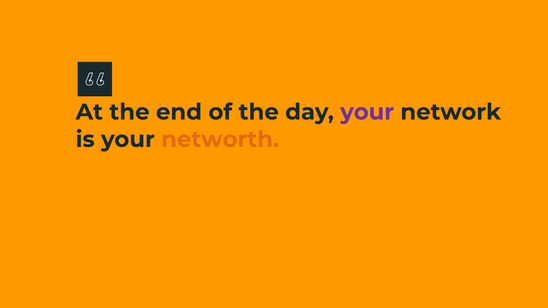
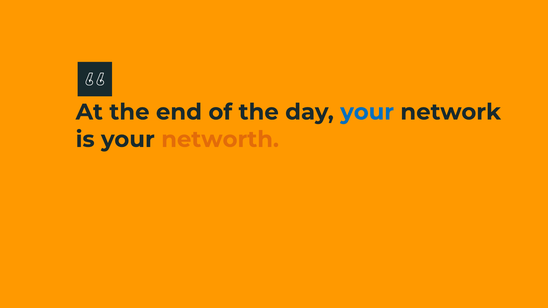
your at (367, 112) colour: purple -> blue
